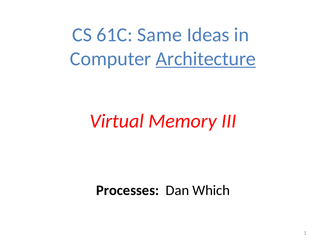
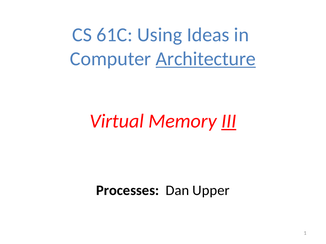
Same: Same -> Using
III underline: none -> present
Which: Which -> Upper
